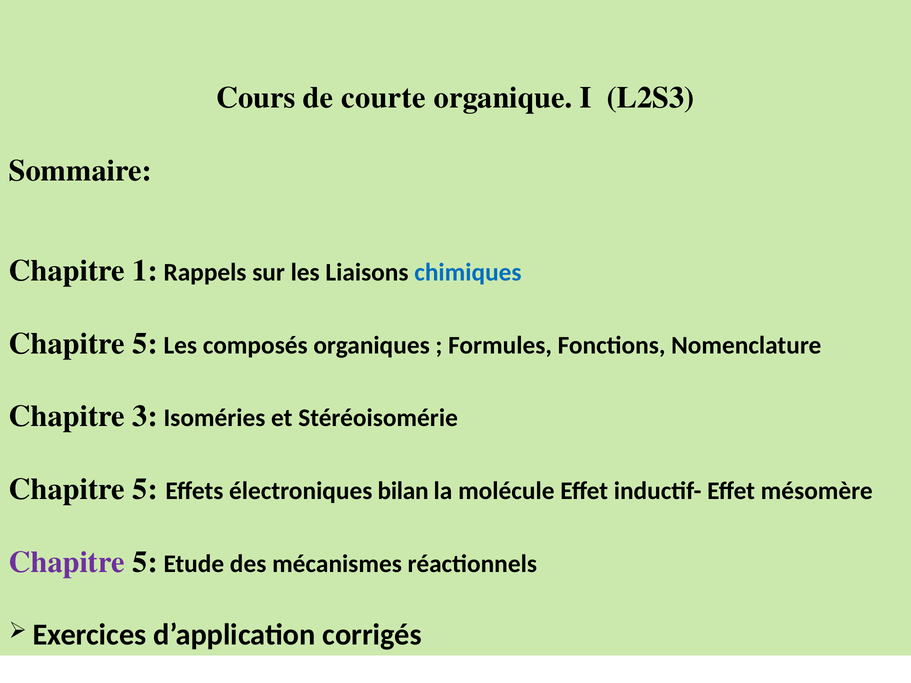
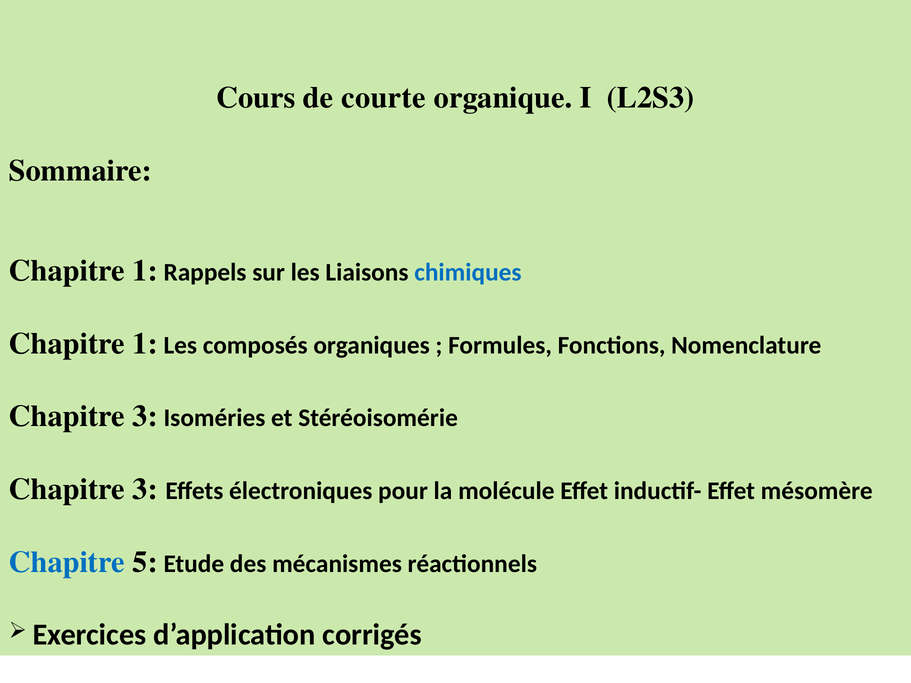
5 at (145, 344): 5 -> 1
5 at (145, 489): 5 -> 3
bilan: bilan -> pour
Chapitre at (67, 562) colour: purple -> blue
